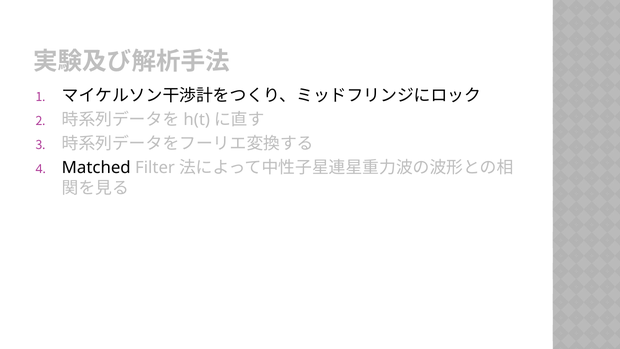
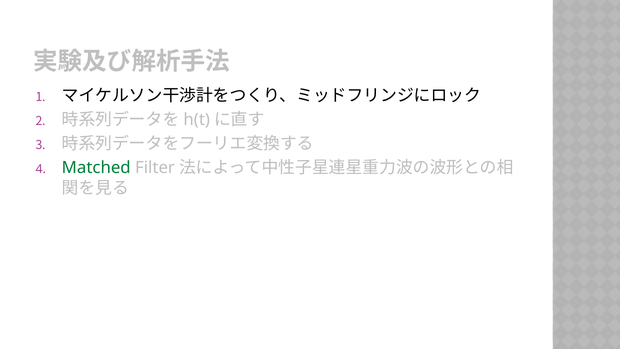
Matched colour: black -> green
